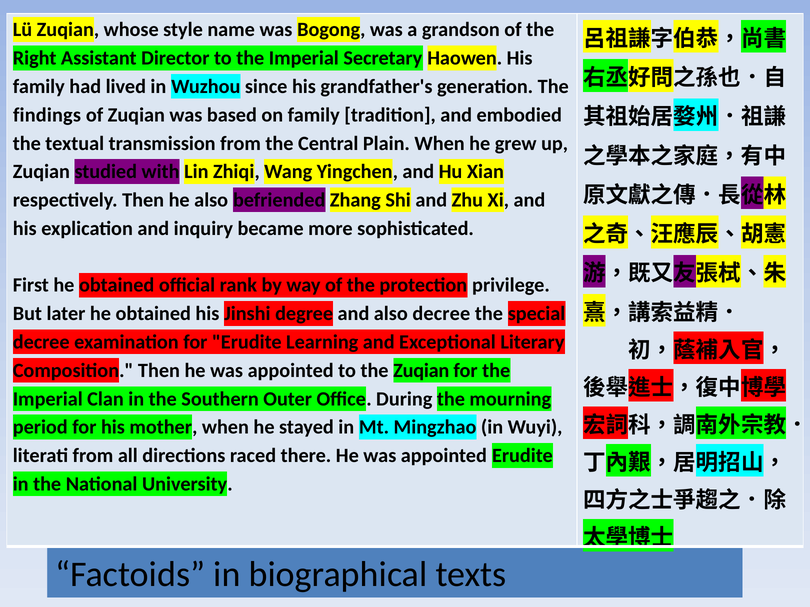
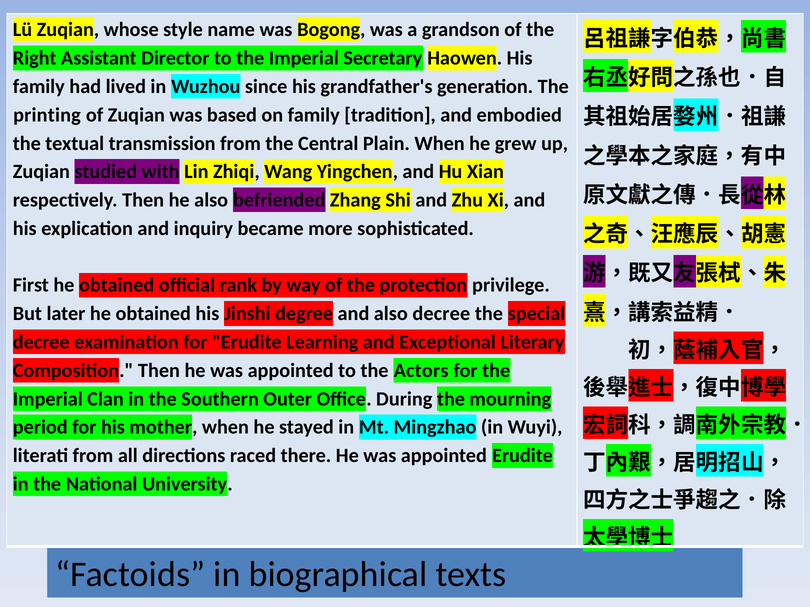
findings: findings -> printing
the Zuqian: Zuqian -> Actors
